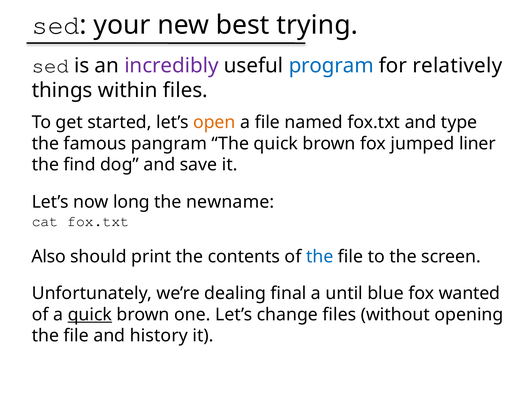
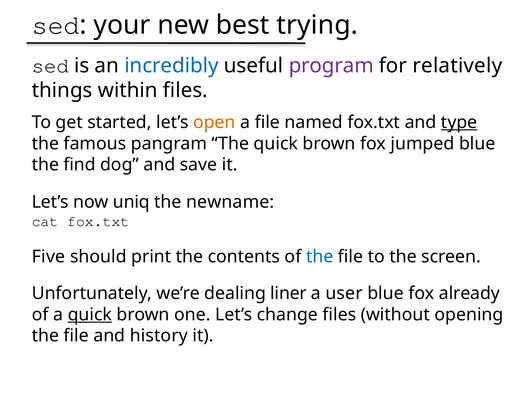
incredibly colour: purple -> blue
program colour: blue -> purple
type underline: none -> present
jumped liner: liner -> blue
long: long -> uniq
Also: Also -> Five
final: final -> liner
until: until -> user
wanted: wanted -> already
